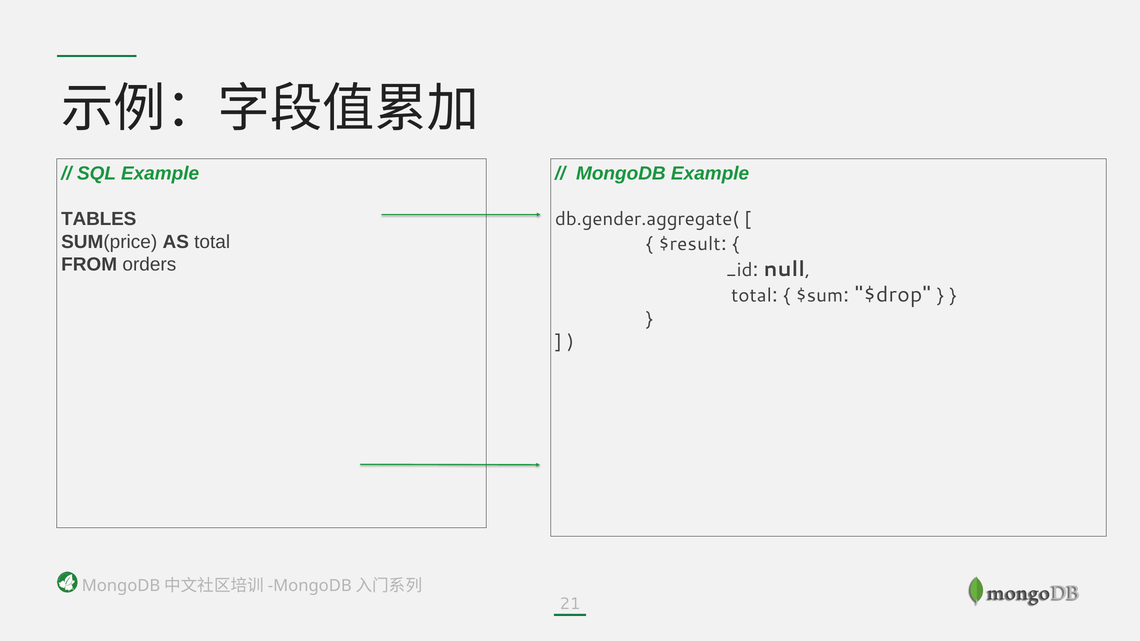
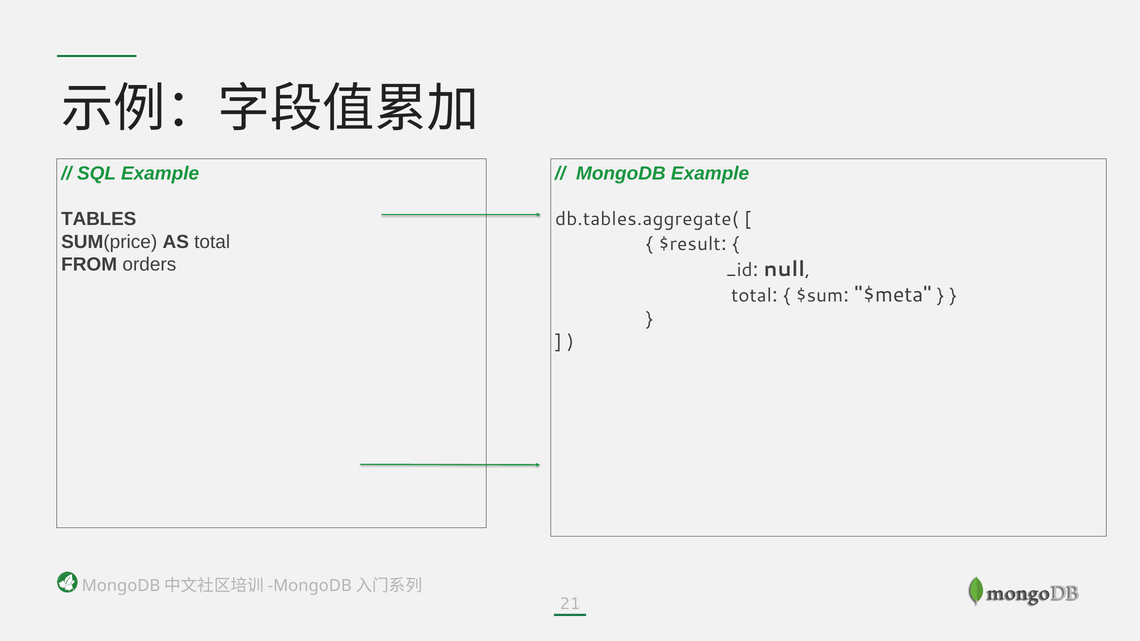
db.gender.aggregate(: db.gender.aggregate( -> db.tables.aggregate(
$drop: $drop -> $meta
